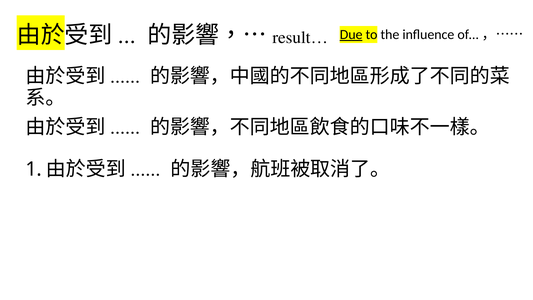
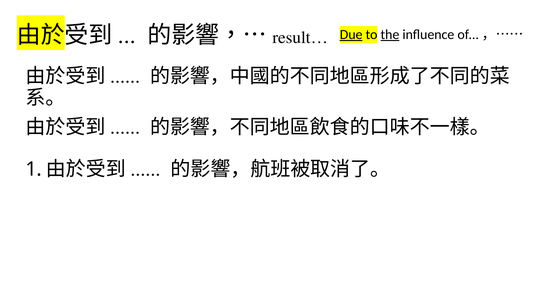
the underline: none -> present
